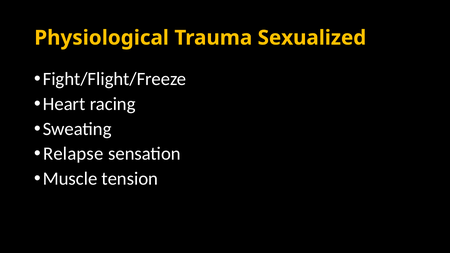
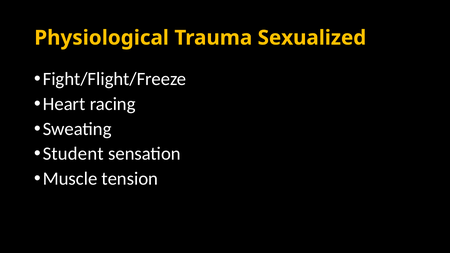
Relapse: Relapse -> Student
